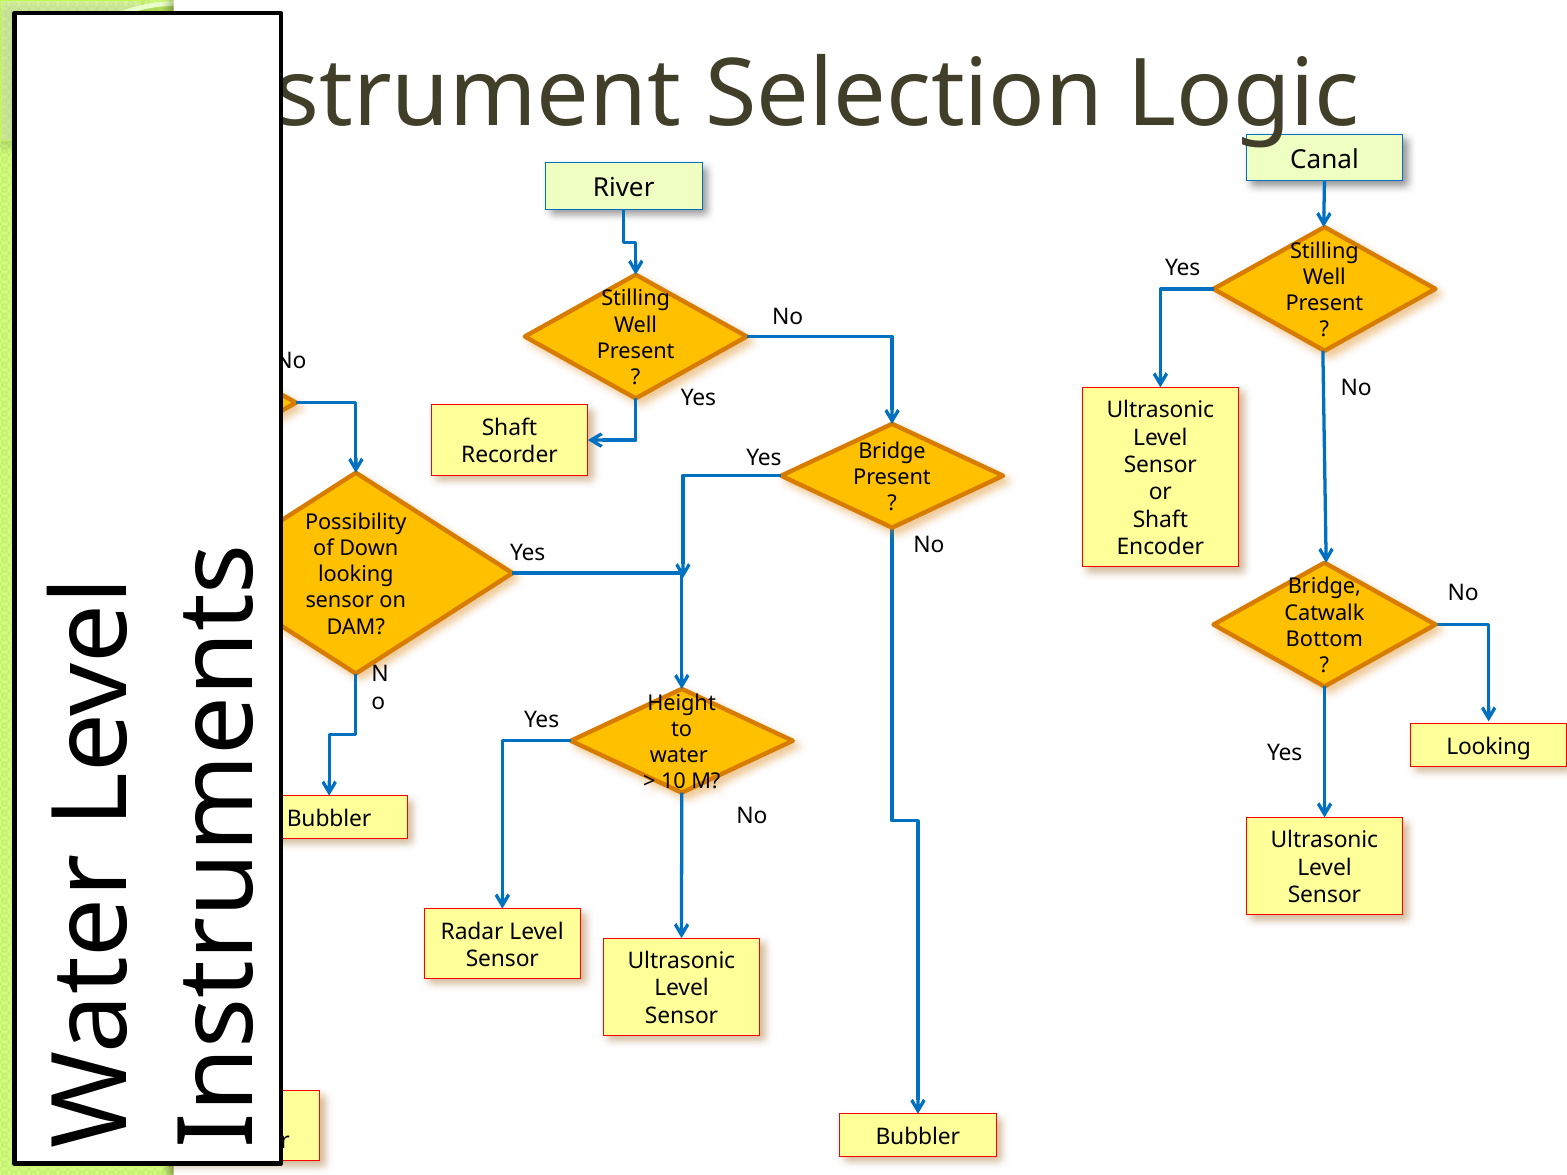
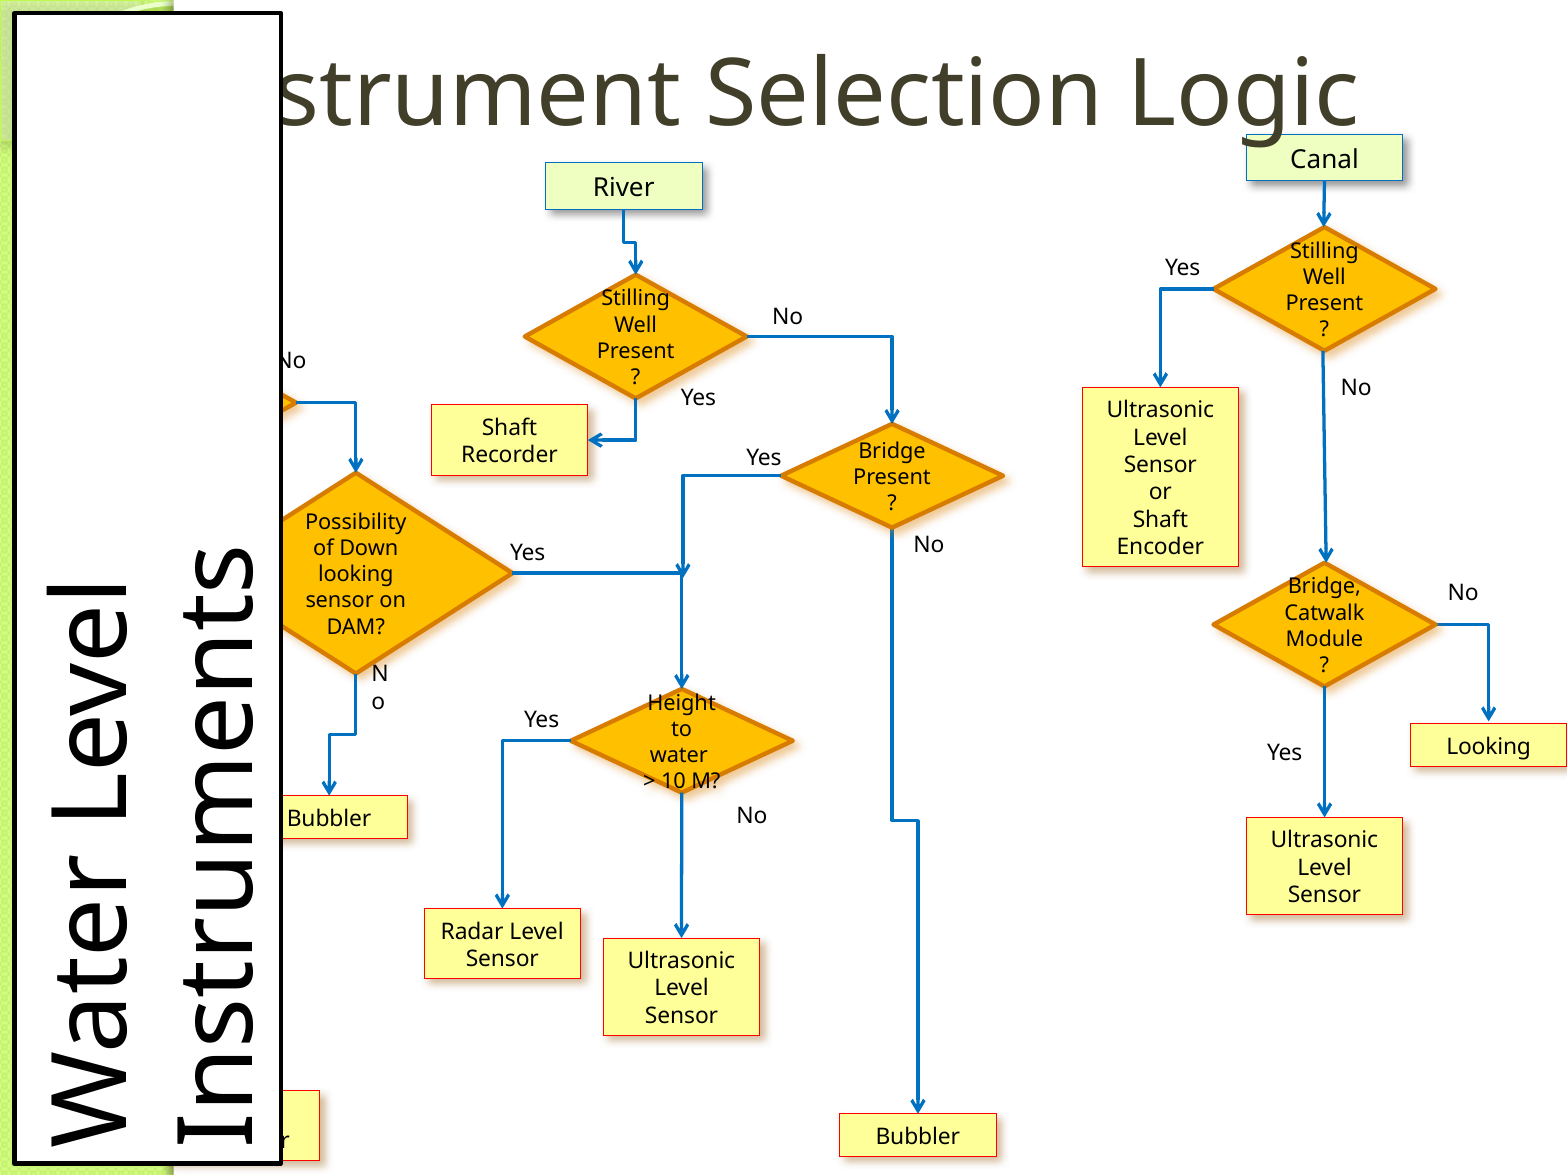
Bottom: Bottom -> Module
